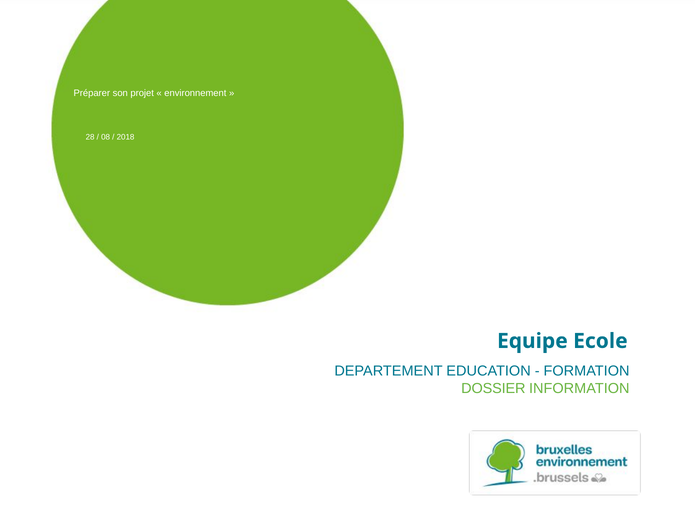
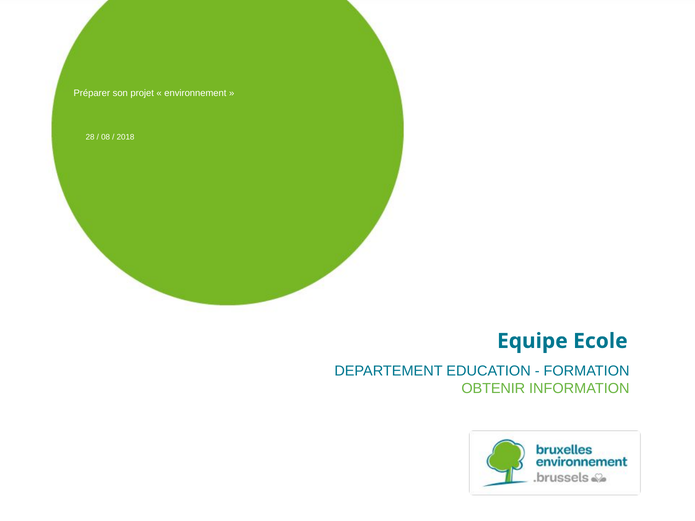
DOSSIER: DOSSIER -> OBTENIR
